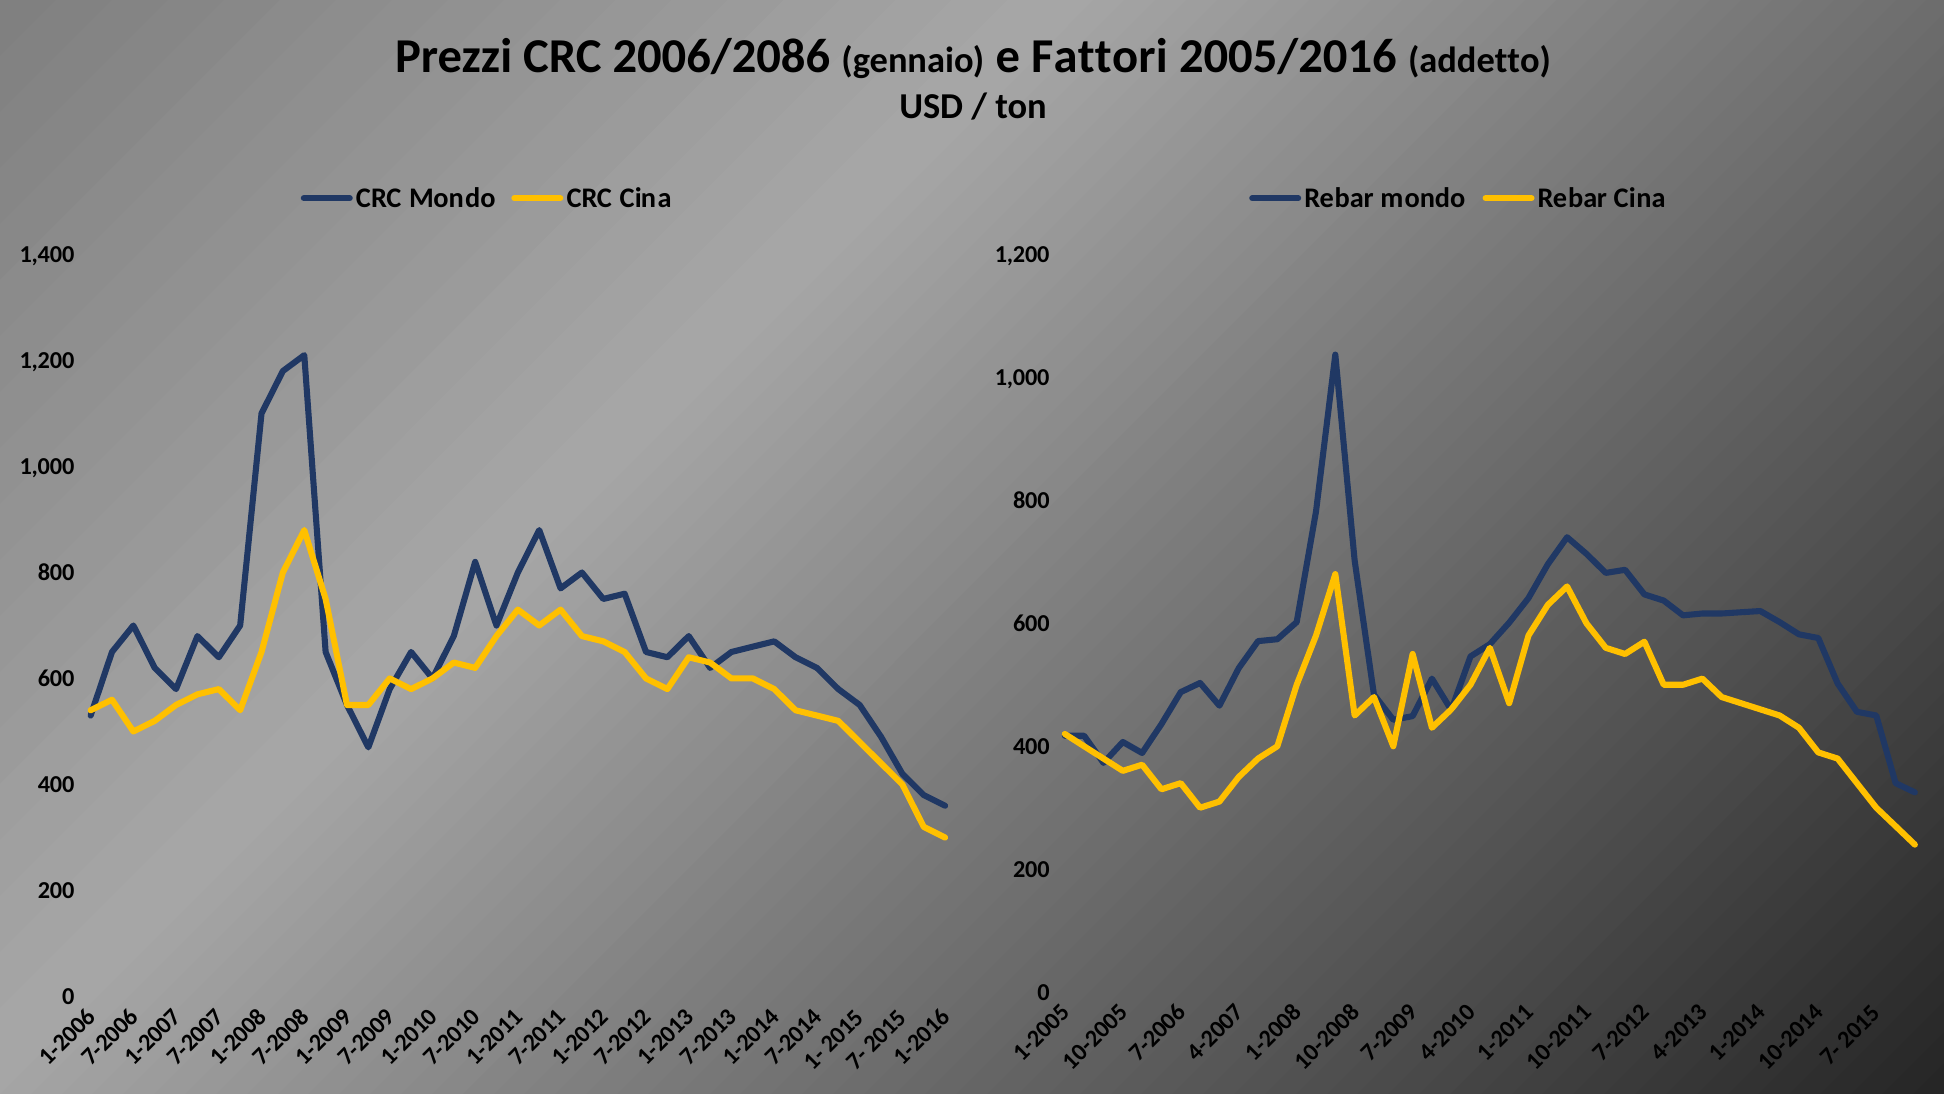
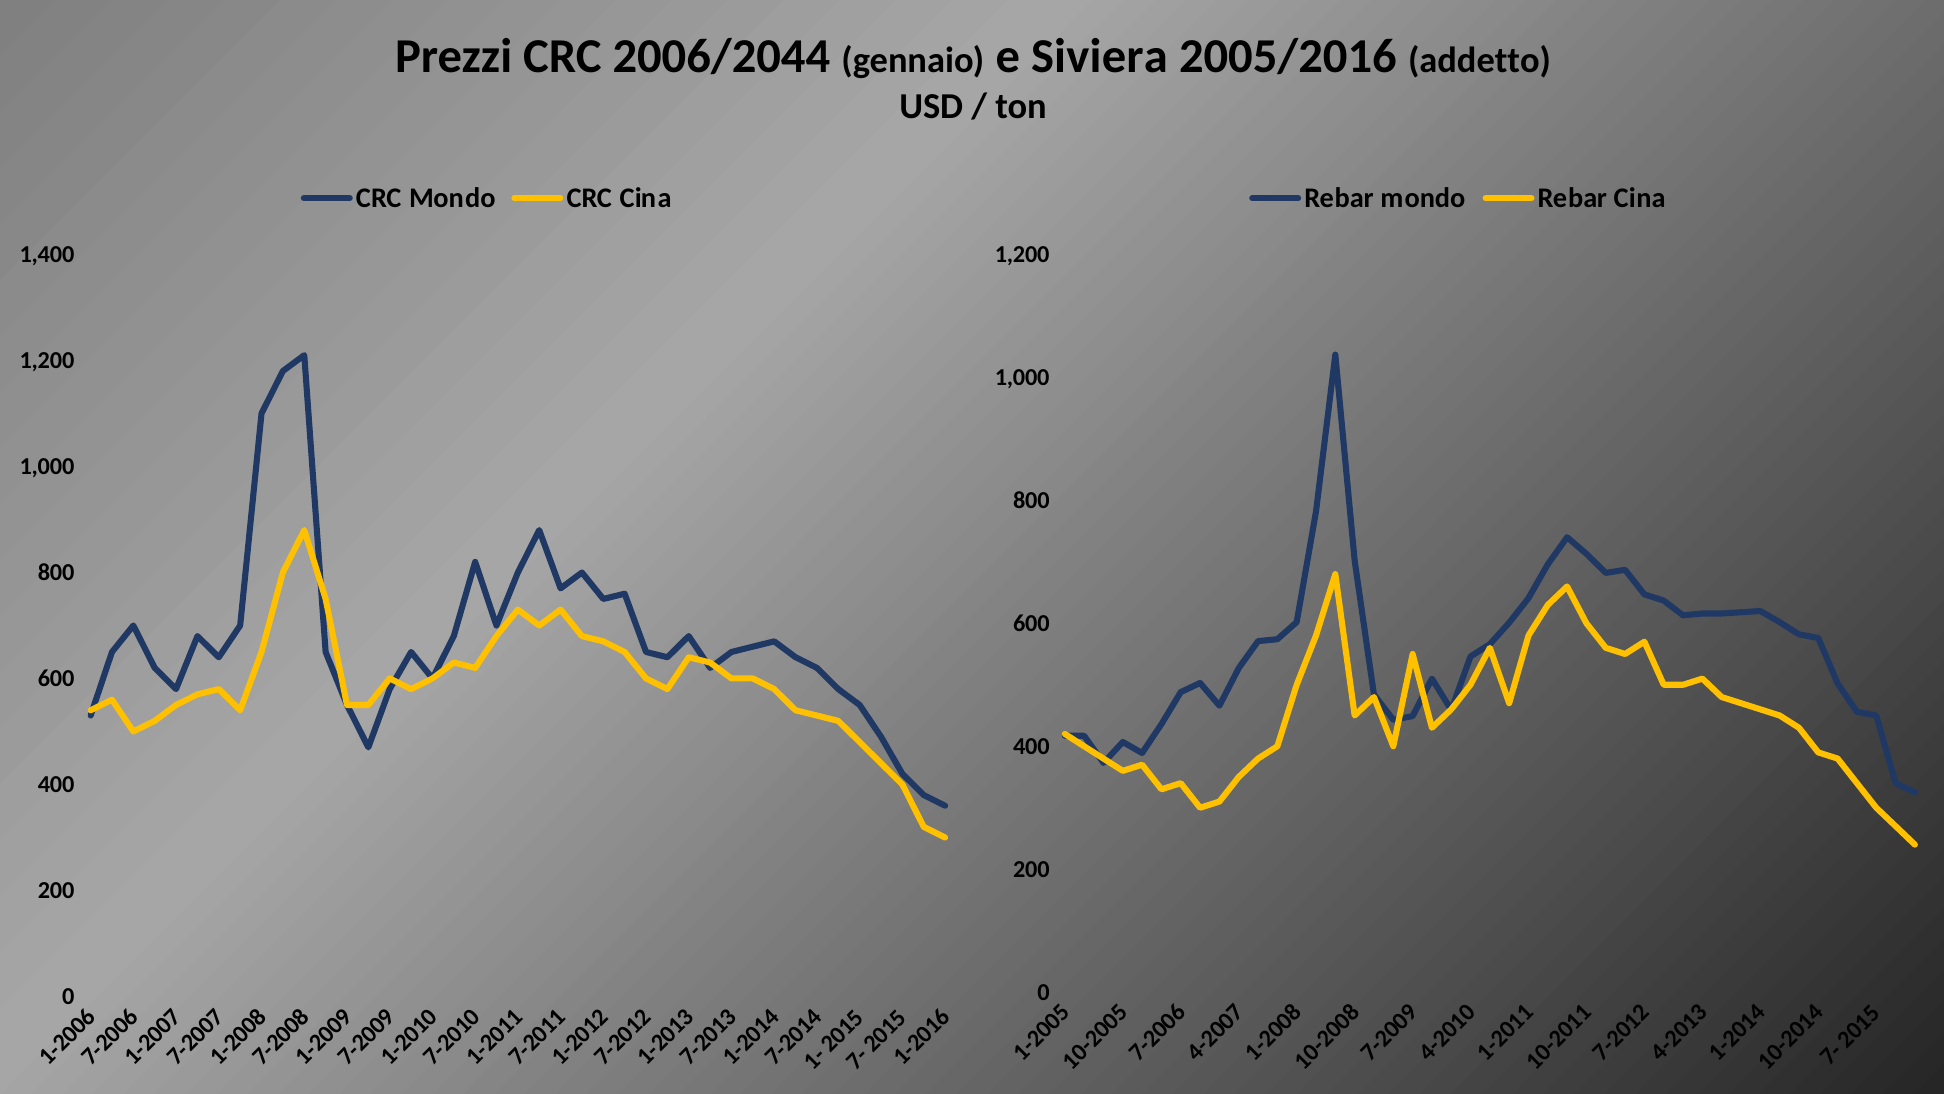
2006/2086: 2006/2086 -> 2006/2044
Fattori: Fattori -> Siviera
